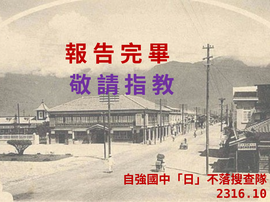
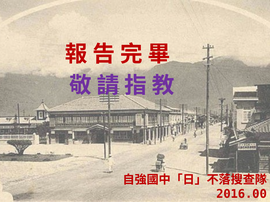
2316.10: 2316.10 -> 2016.00
